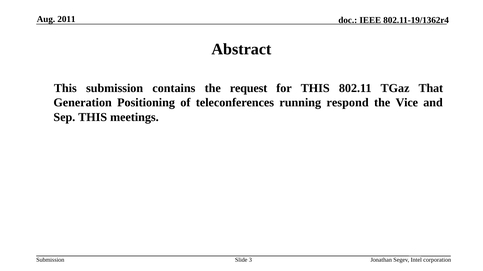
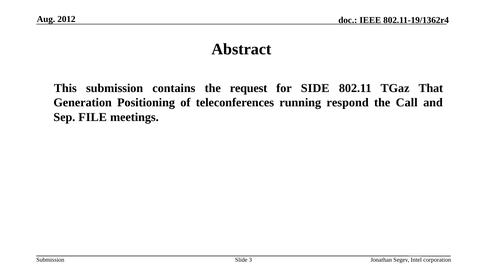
2011: 2011 -> 2012
for THIS: THIS -> SIDE
Vice: Vice -> Call
Sep THIS: THIS -> FILE
